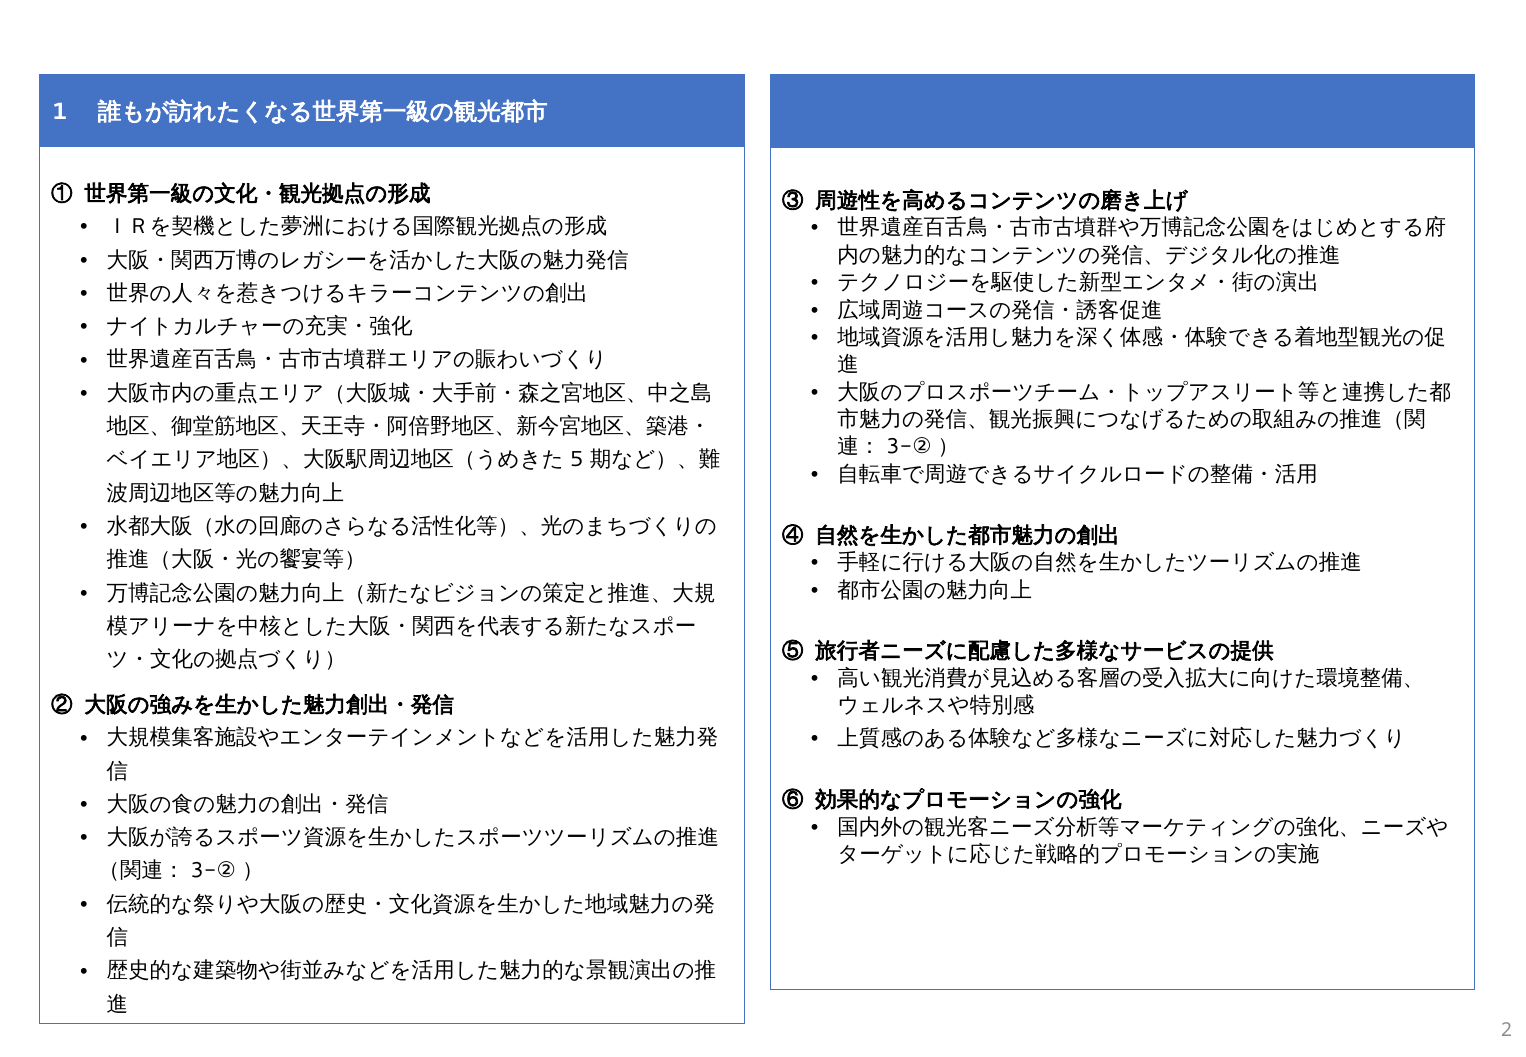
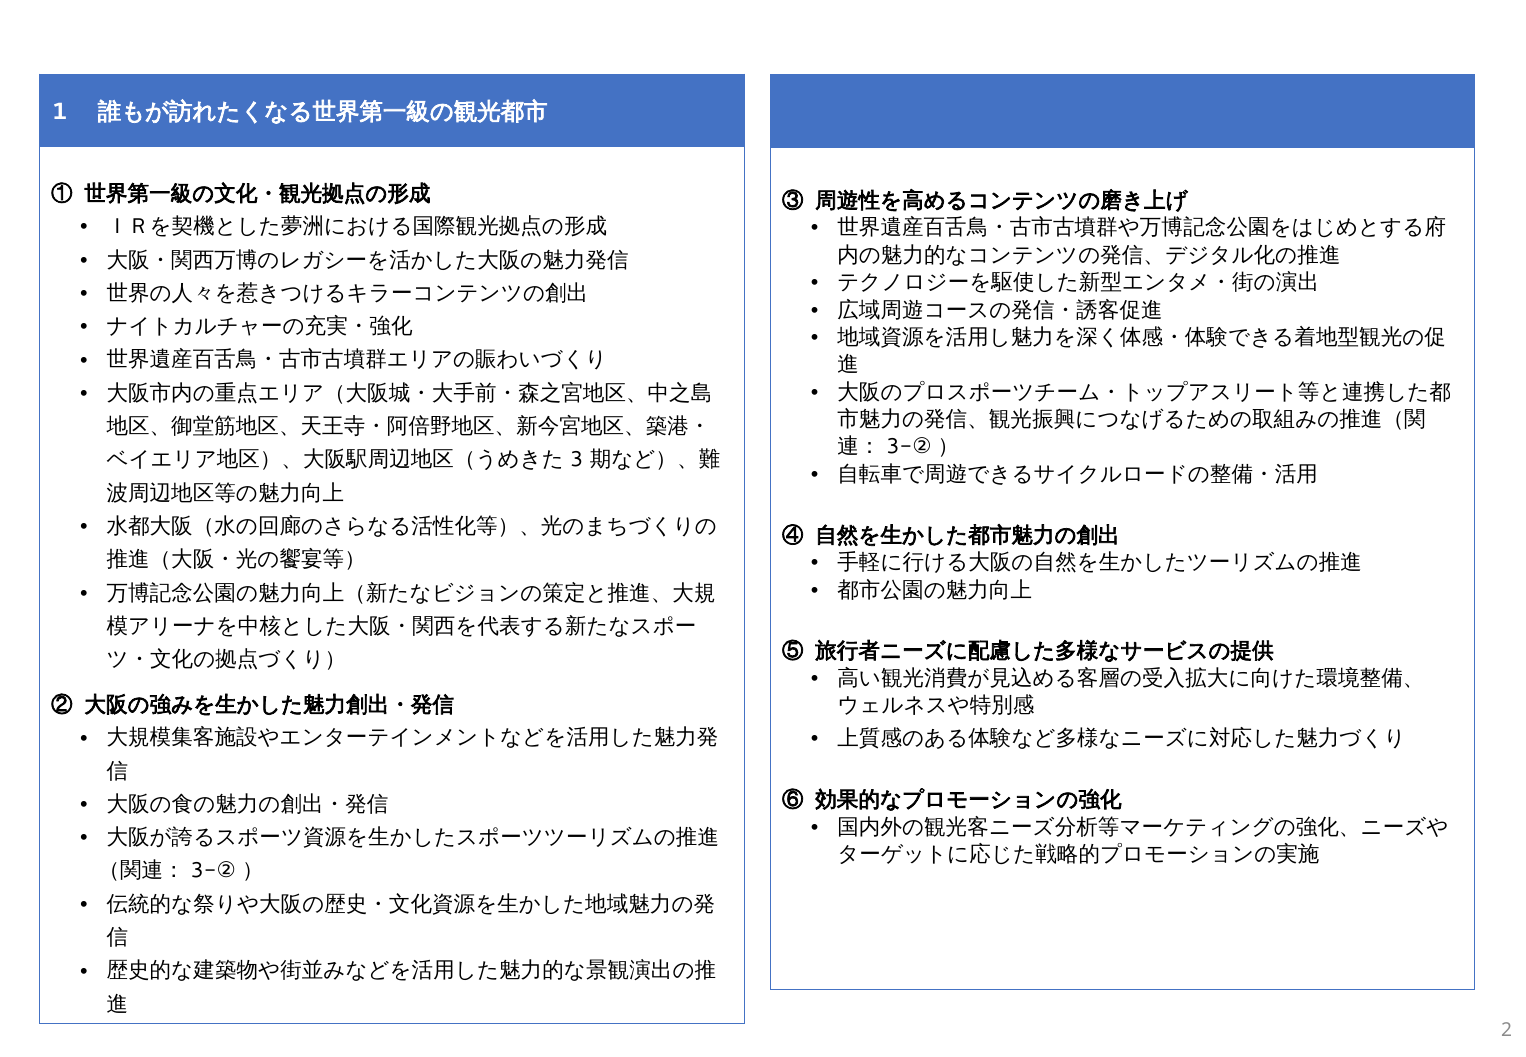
5: 5 -> 3
